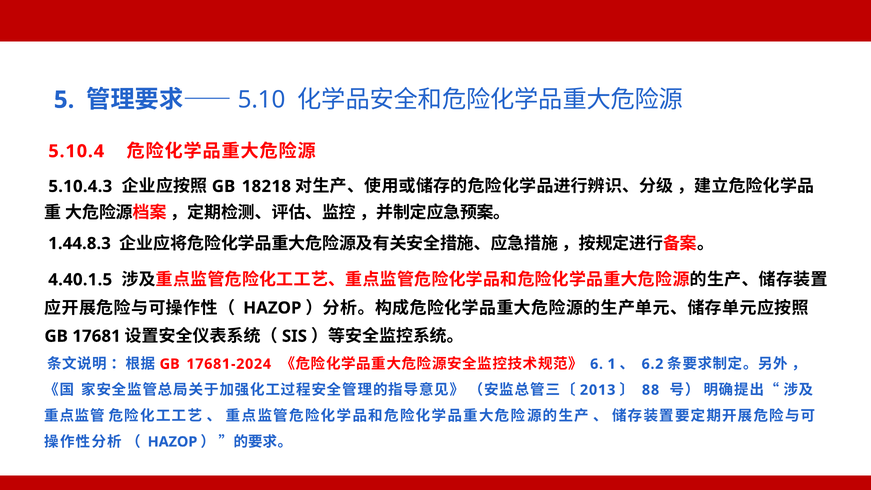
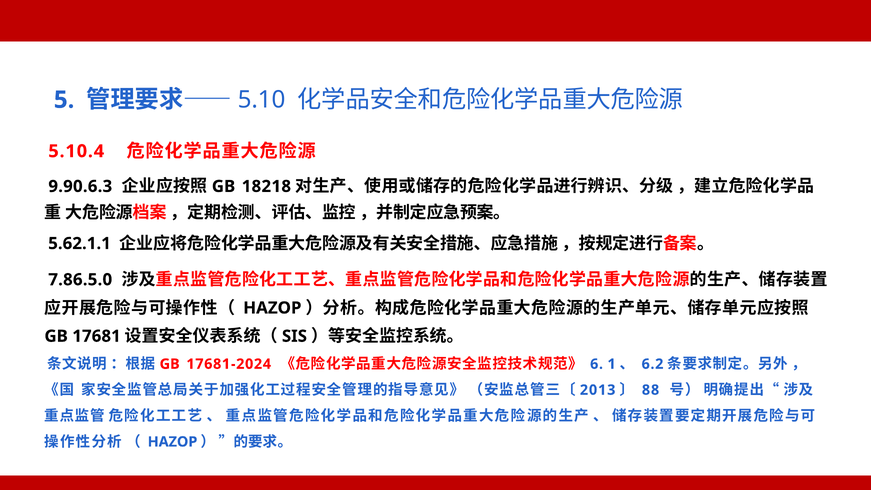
5.10.4.3: 5.10.4.3 -> 9.90.6.3
1.44.8.3: 1.44.8.3 -> 5.62.1.1
4.40.1.5: 4.40.1.5 -> 7.86.5.0
